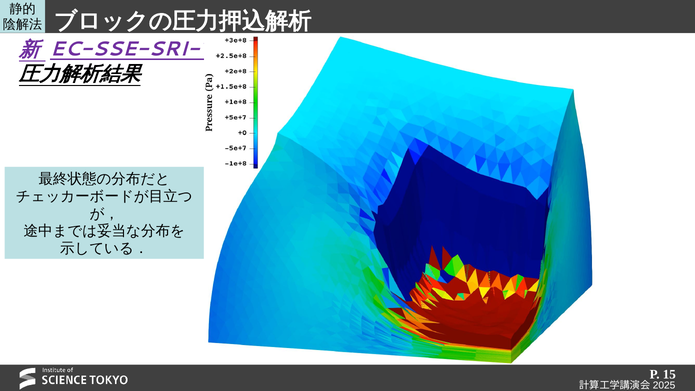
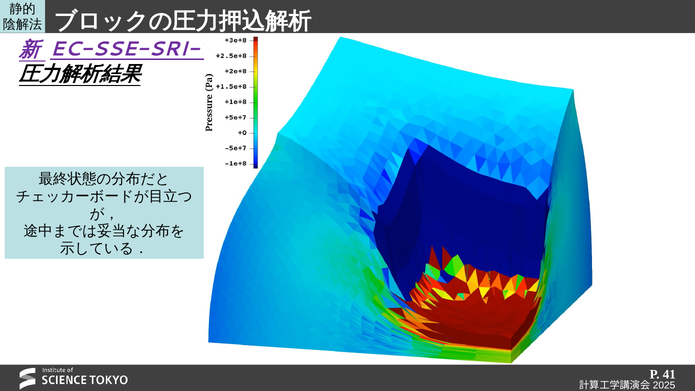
15: 15 -> 41
